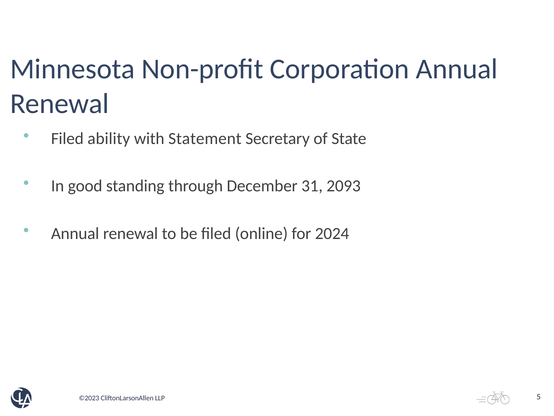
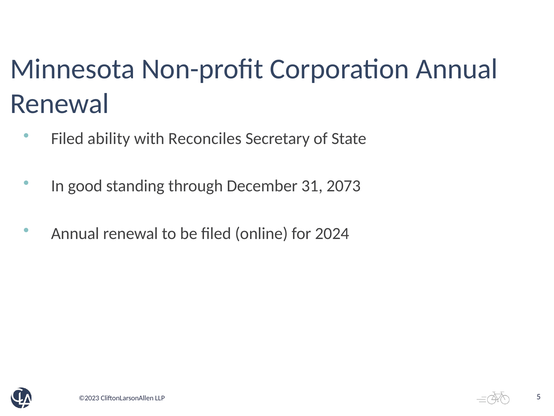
Statement: Statement -> Reconciles
2093: 2093 -> 2073
